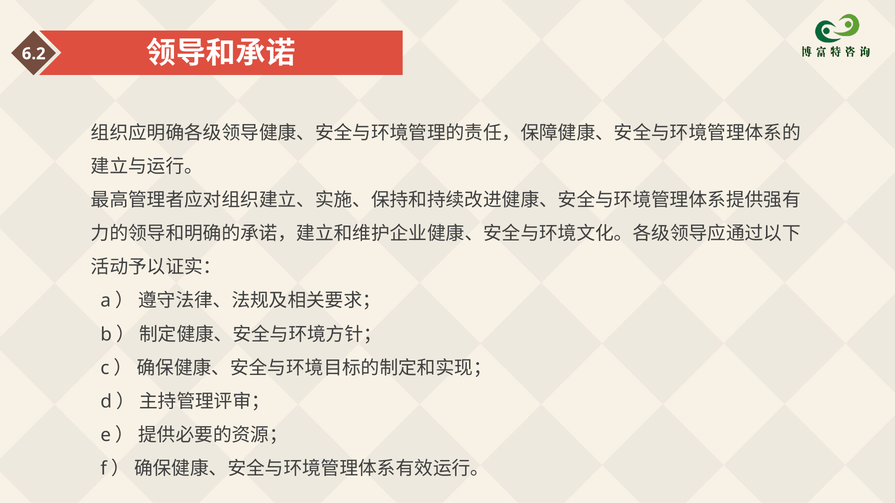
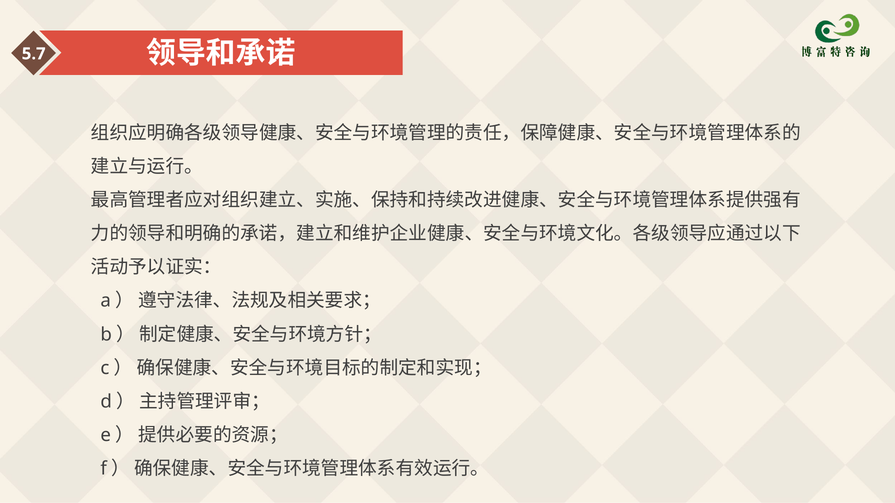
6.2: 6.2 -> 5.7
